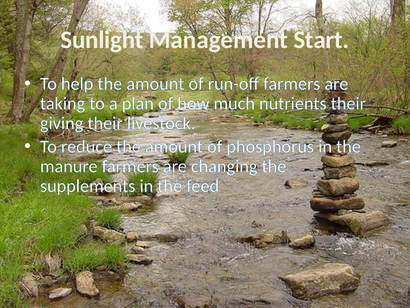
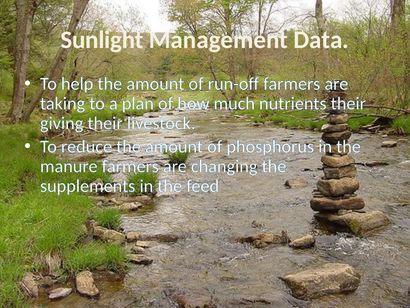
Start: Start -> Data
